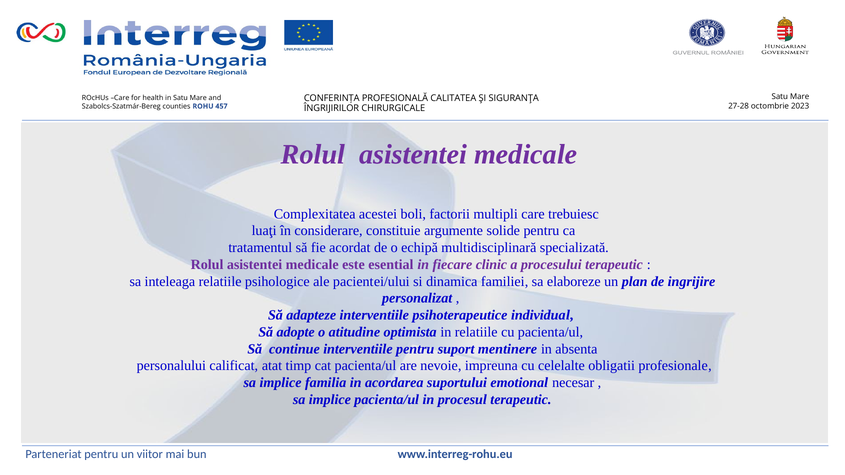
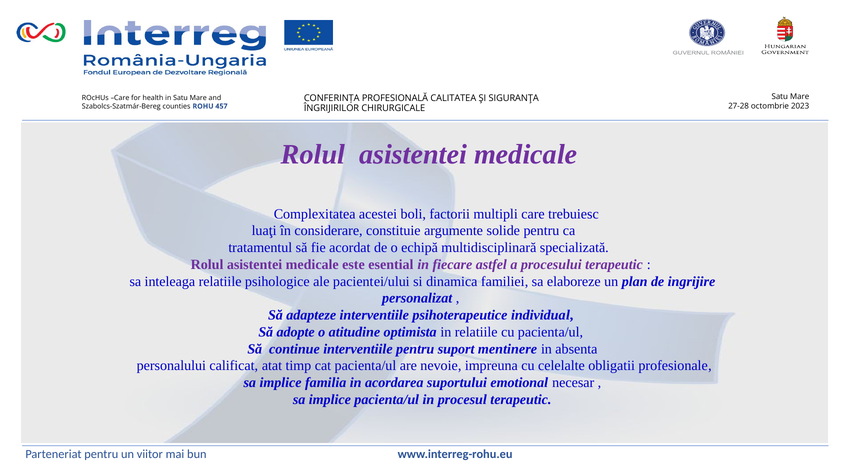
clinic: clinic -> astfel
